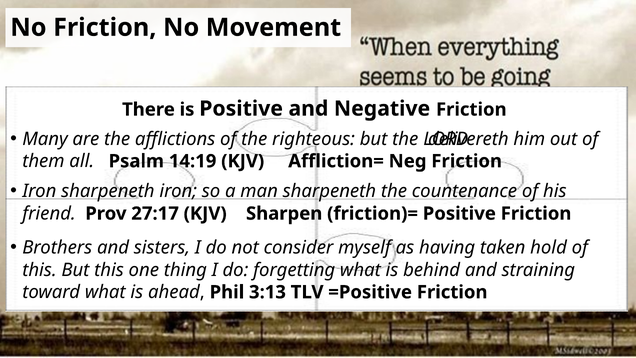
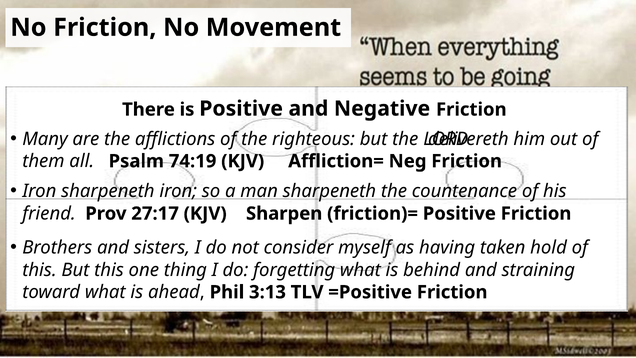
14:19: 14:19 -> 74:19
